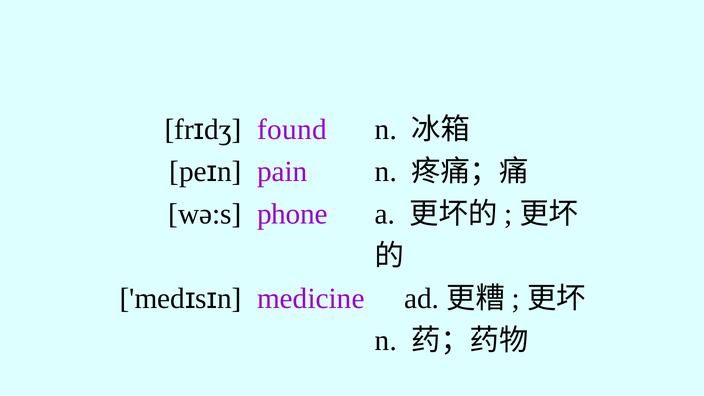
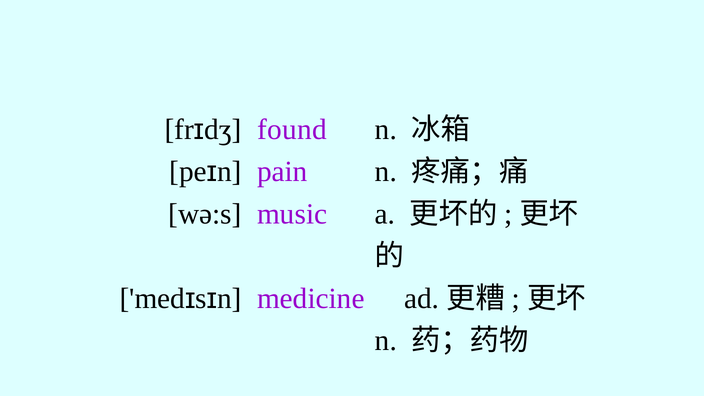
phone: phone -> music
